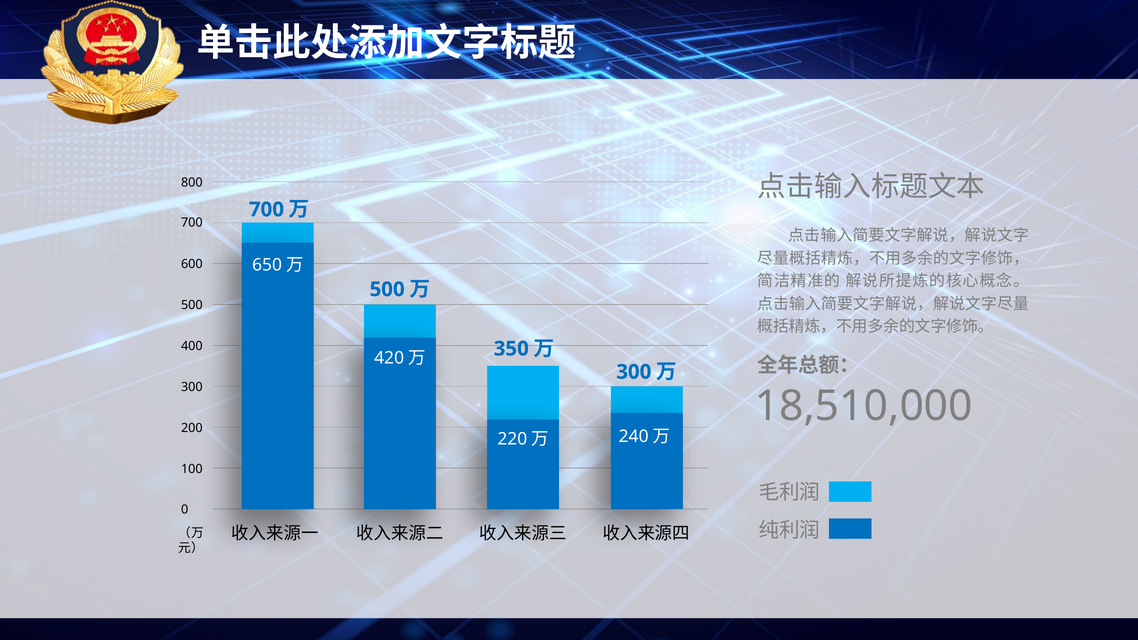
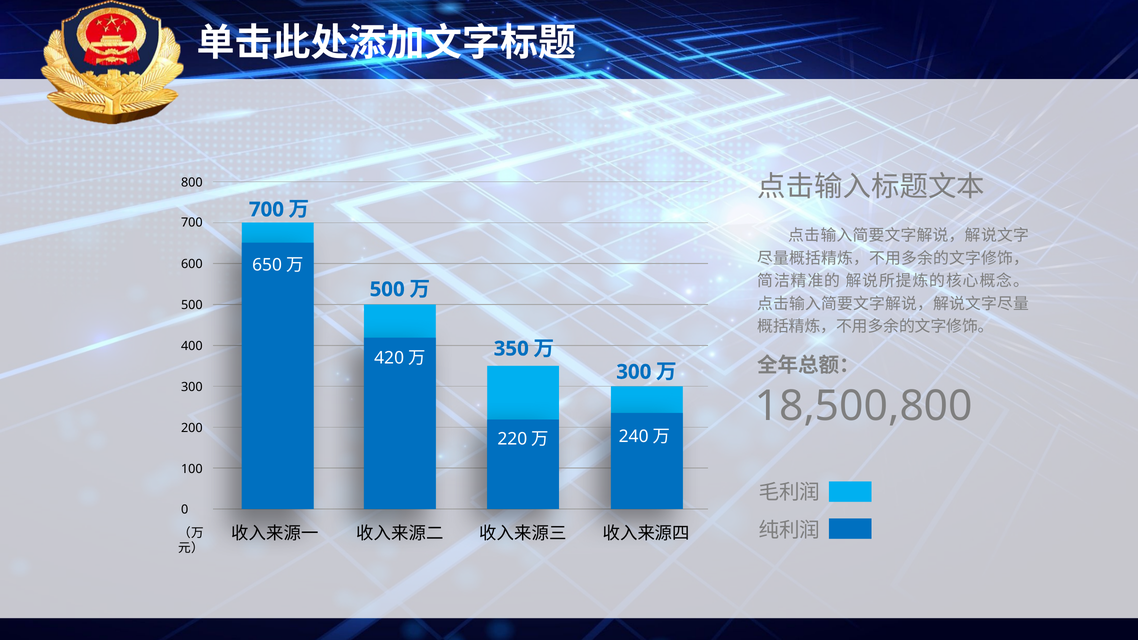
18,510,000: 18,510,000 -> 18,500,800
